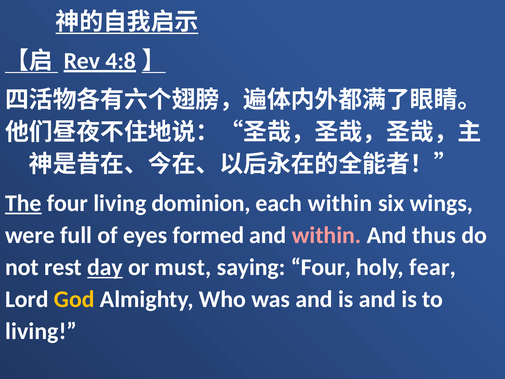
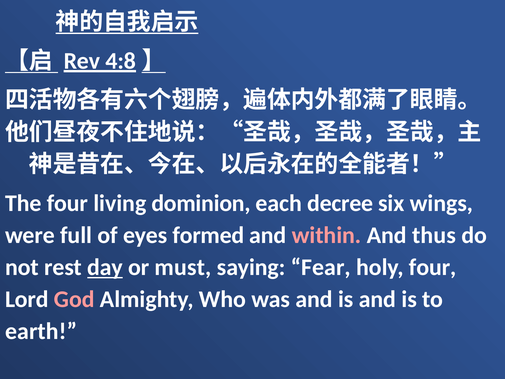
The underline: present -> none
each within: within -> decree
saying Four: Four -> Fear
holy fear: fear -> four
God colour: yellow -> pink
living at (41, 331): living -> earth
